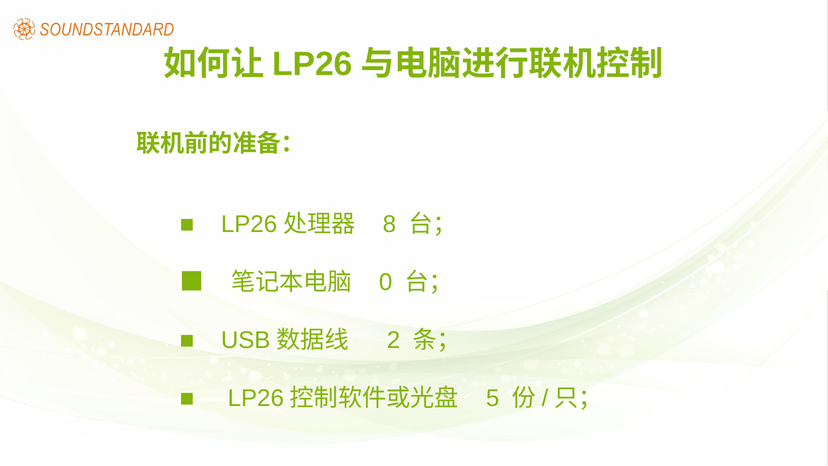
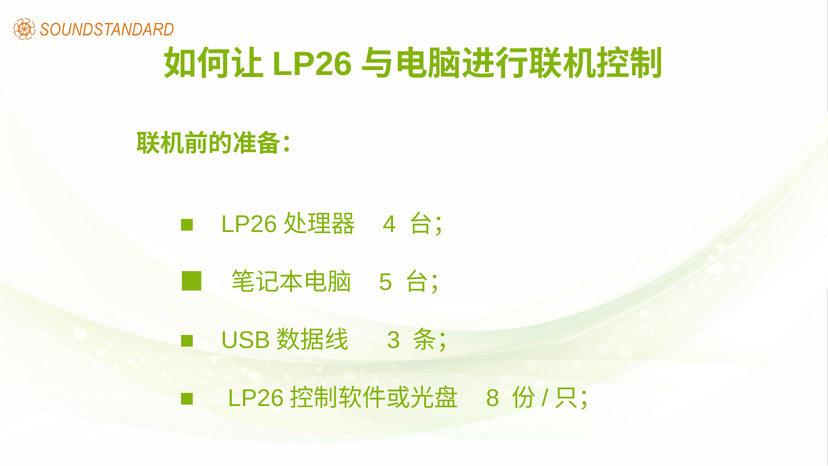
8: 8 -> 4
0: 0 -> 5
2: 2 -> 3
5: 5 -> 8
